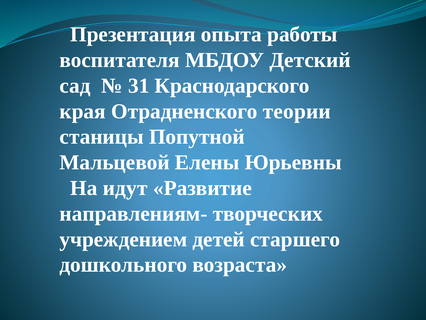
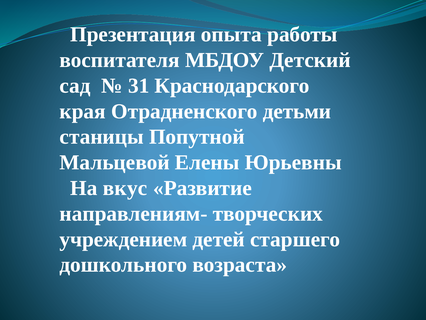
теории: теории -> детьми
идут: идут -> вкус
